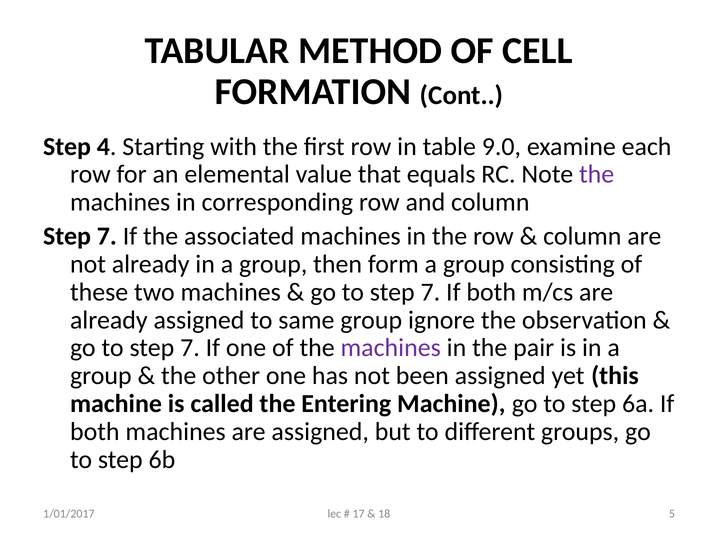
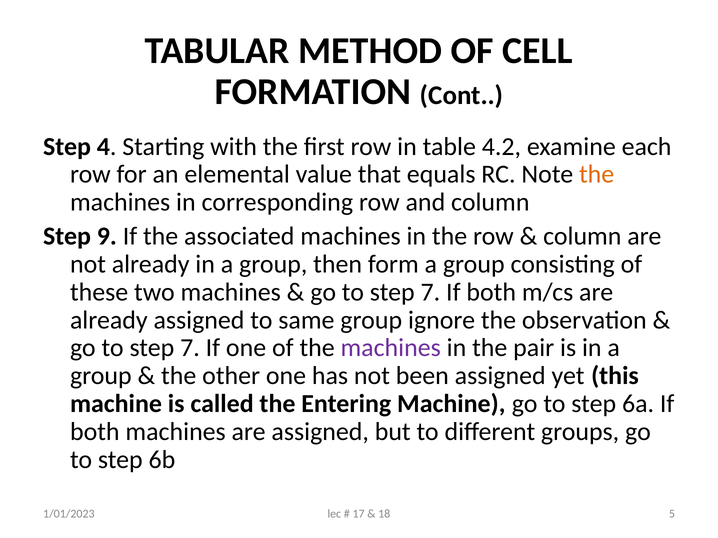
9.0: 9.0 -> 4.2
the at (597, 175) colour: purple -> orange
7 at (107, 236): 7 -> 9
1/01/2017: 1/01/2017 -> 1/01/2023
